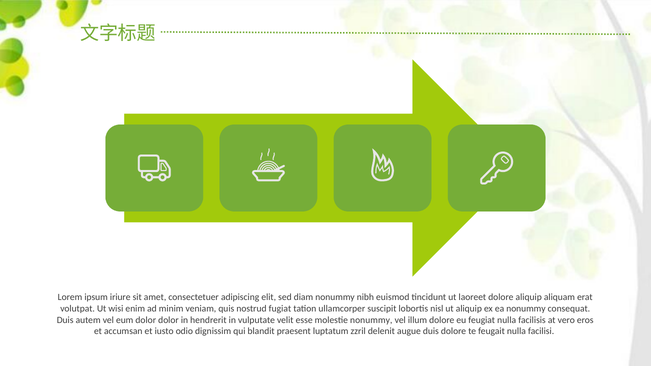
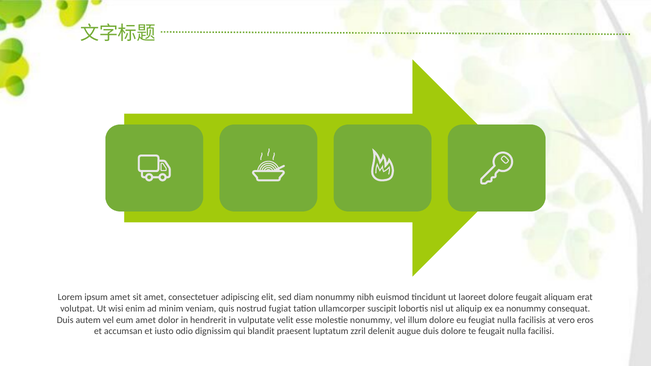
ipsum iriure: iriure -> amet
dolore aliquip: aliquip -> feugait
eum dolor: dolor -> amet
